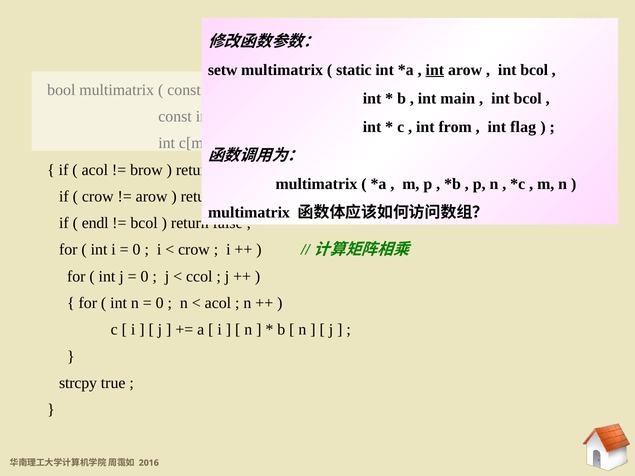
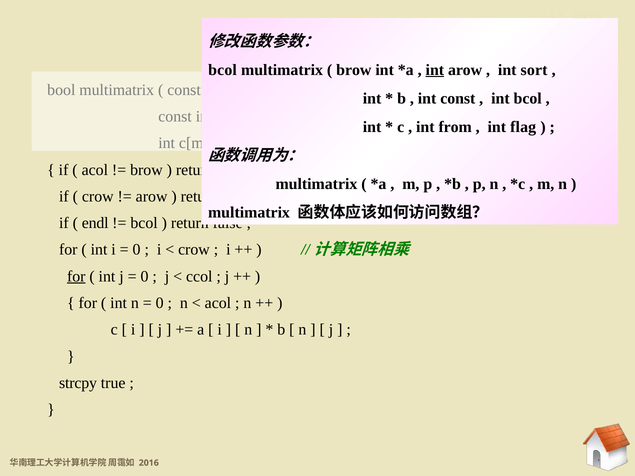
setw at (223, 70): setw -> bcol
static at (354, 70): static -> brow
bcol at (534, 70): bcol -> sort
int main: main -> const
for at (76, 277) underline: none -> present
